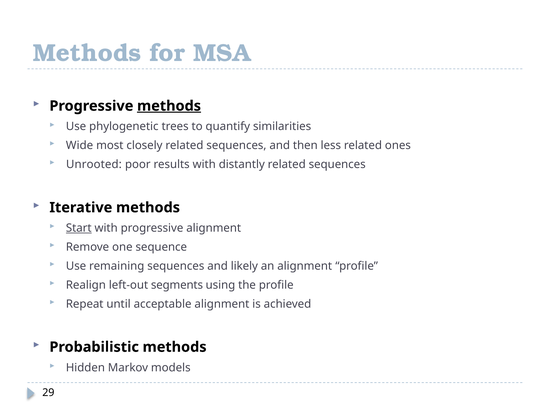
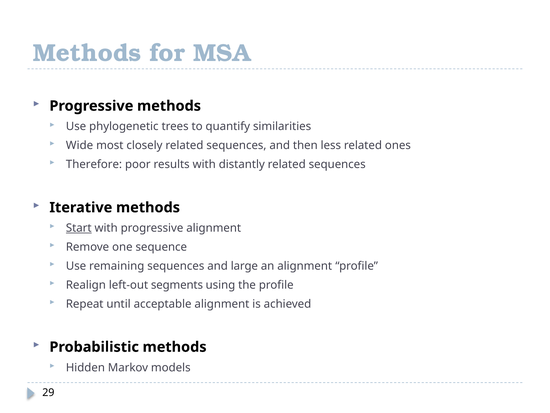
methods at (169, 106) underline: present -> none
Unrooted: Unrooted -> Therefore
likely: likely -> large
